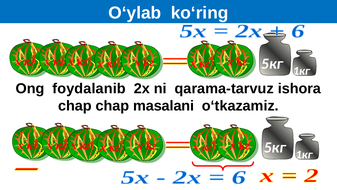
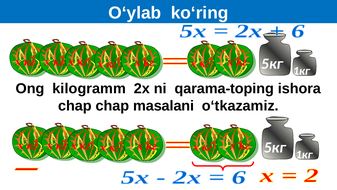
foydalanib: foydalanib -> kilogramm
qarama-tarvuz: qarama-tarvuz -> qarama-toping
